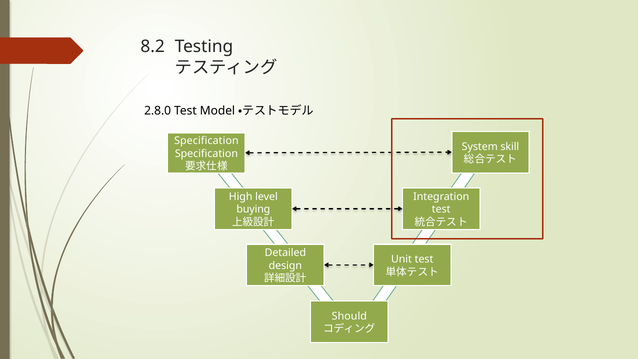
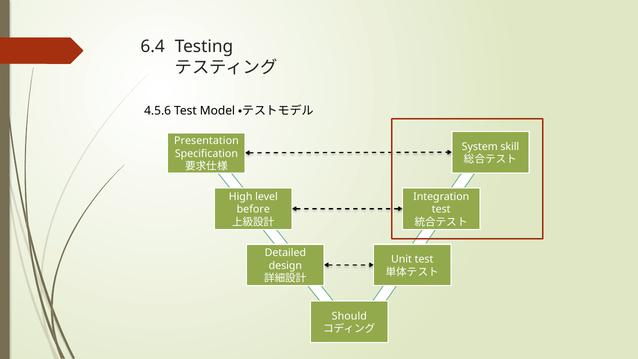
8.2: 8.2 -> 6.4
2.8.0: 2.8.0 -> 4.5.6
Specification at (206, 141): Specification -> Presentation
buying: buying -> before
